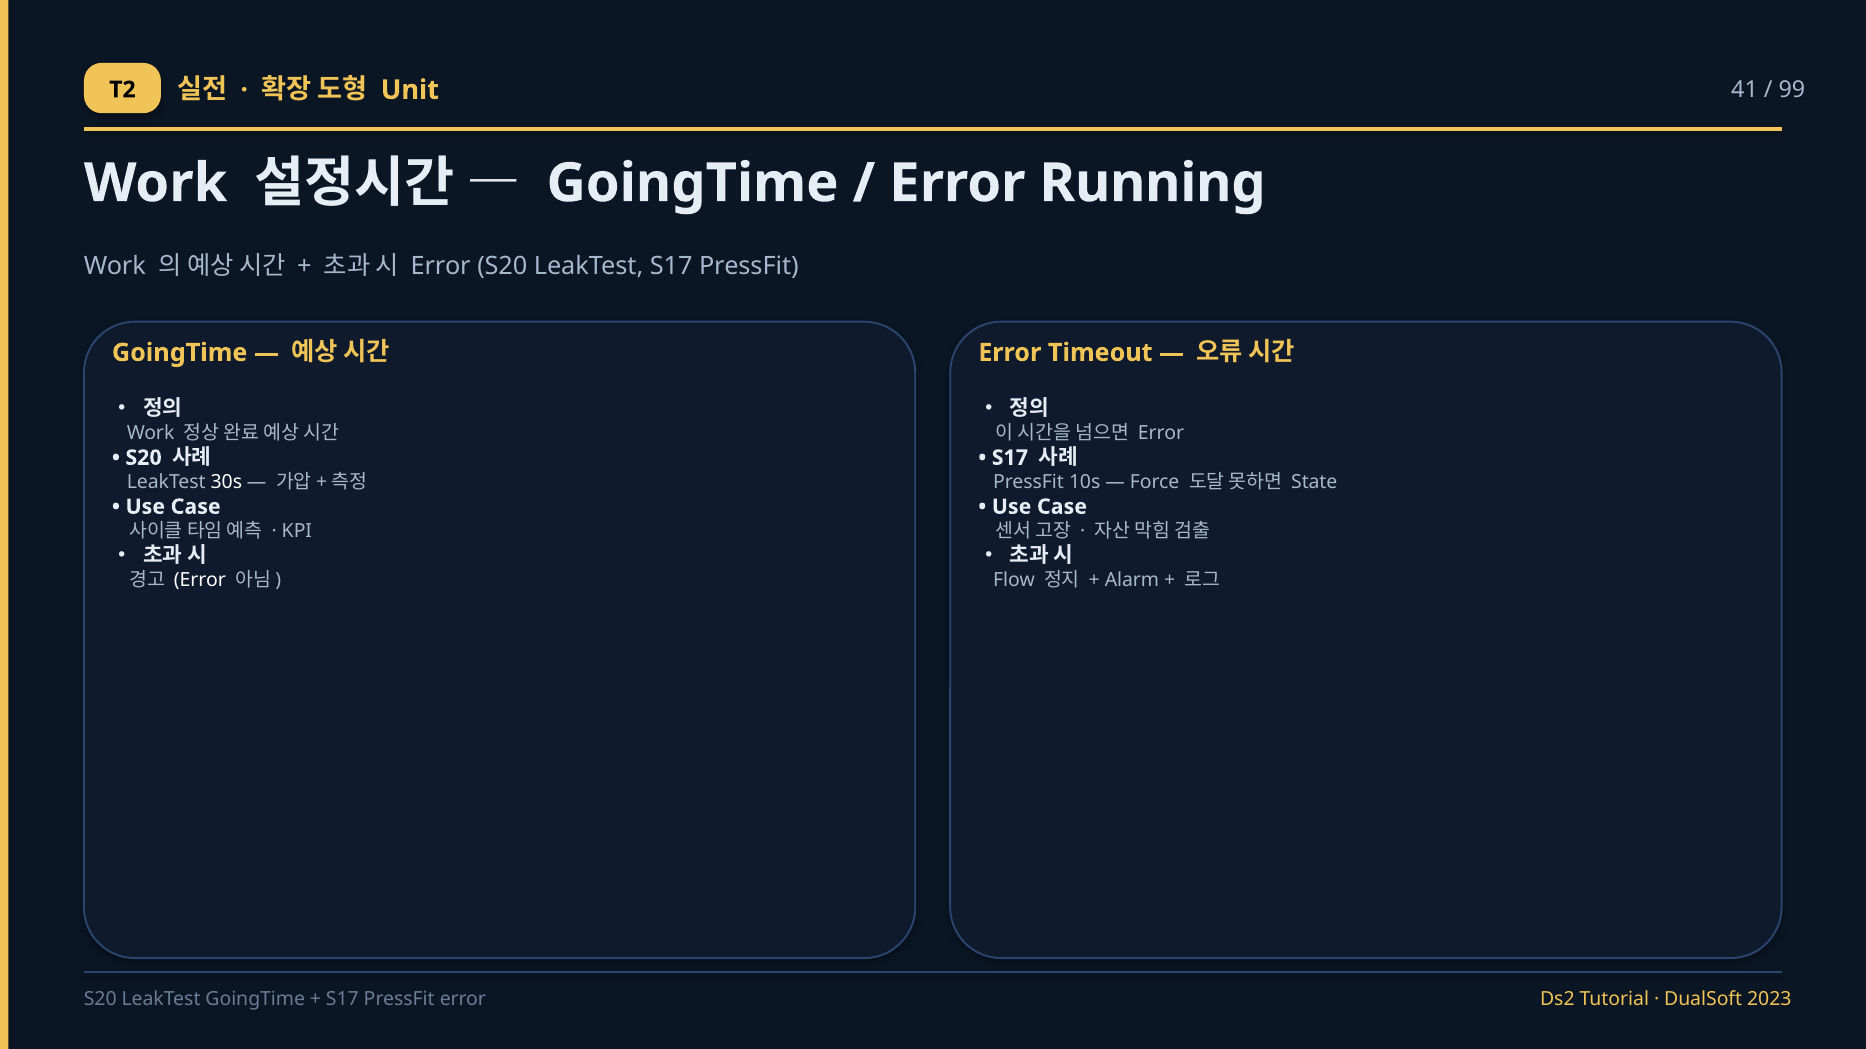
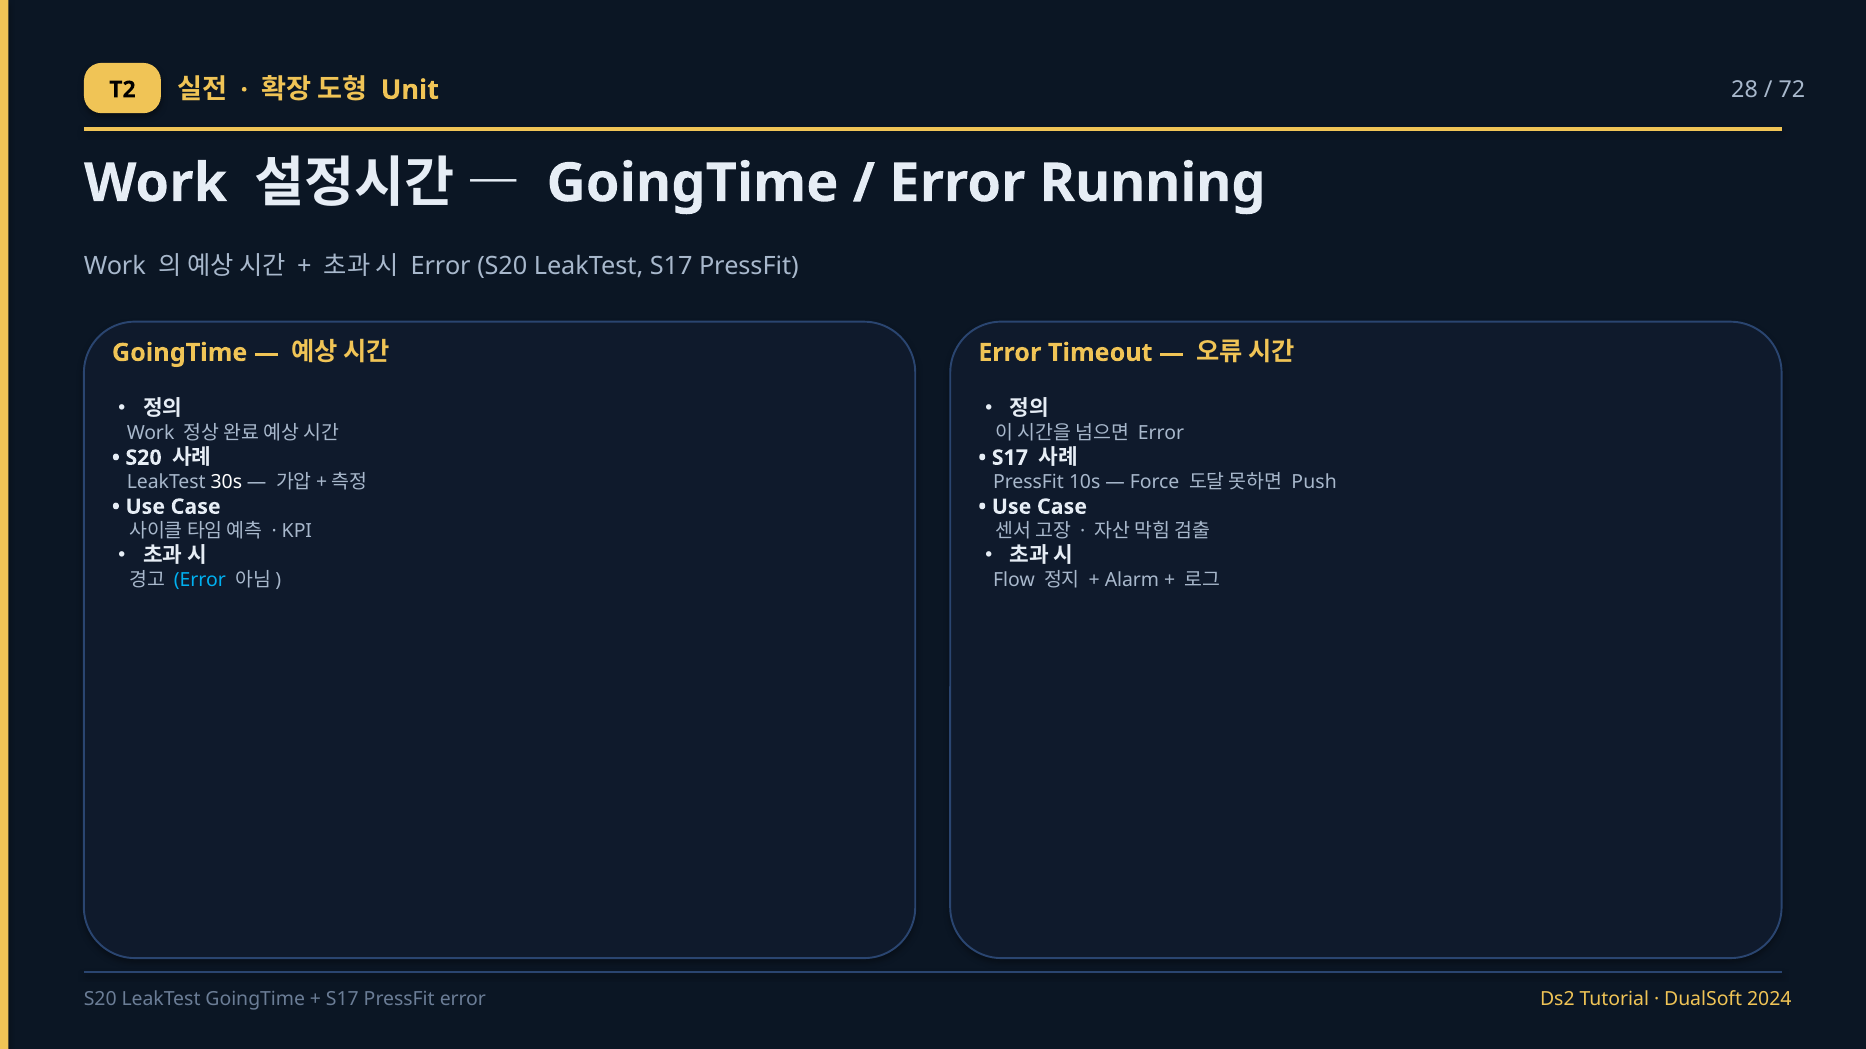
41: 41 -> 28
99: 99 -> 72
State: State -> Push
Error at (200, 580) colour: white -> light blue
2023: 2023 -> 2024
